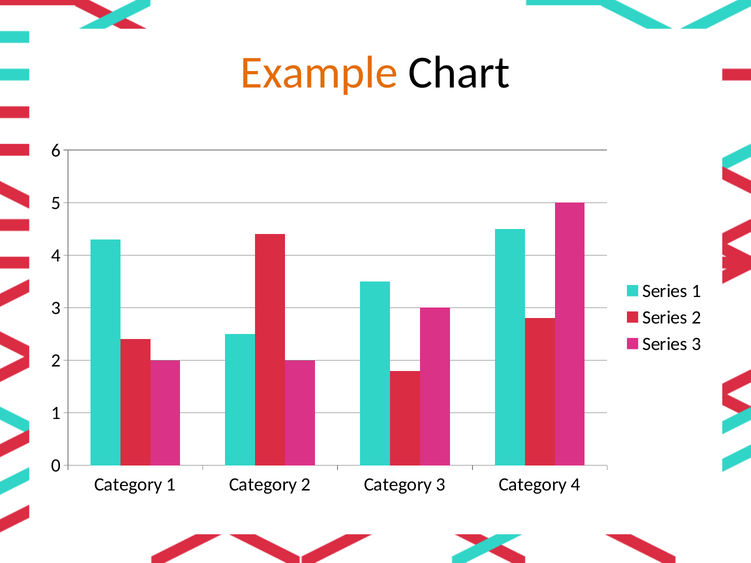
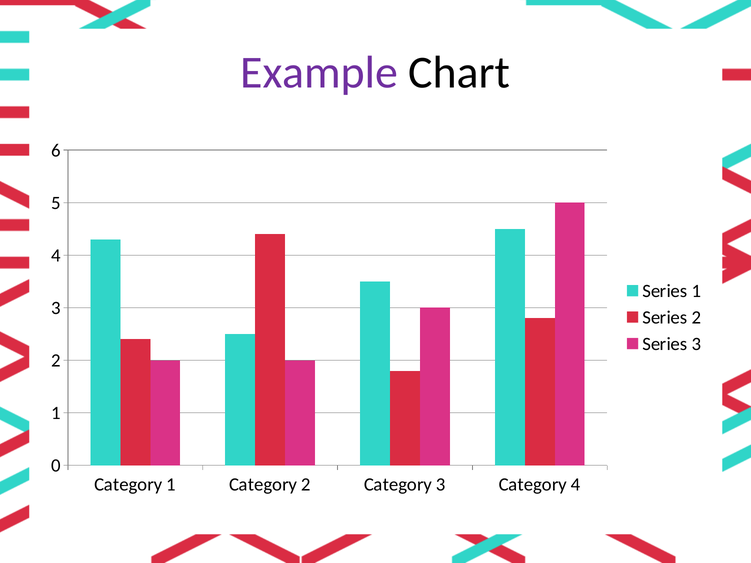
Example colour: orange -> purple
